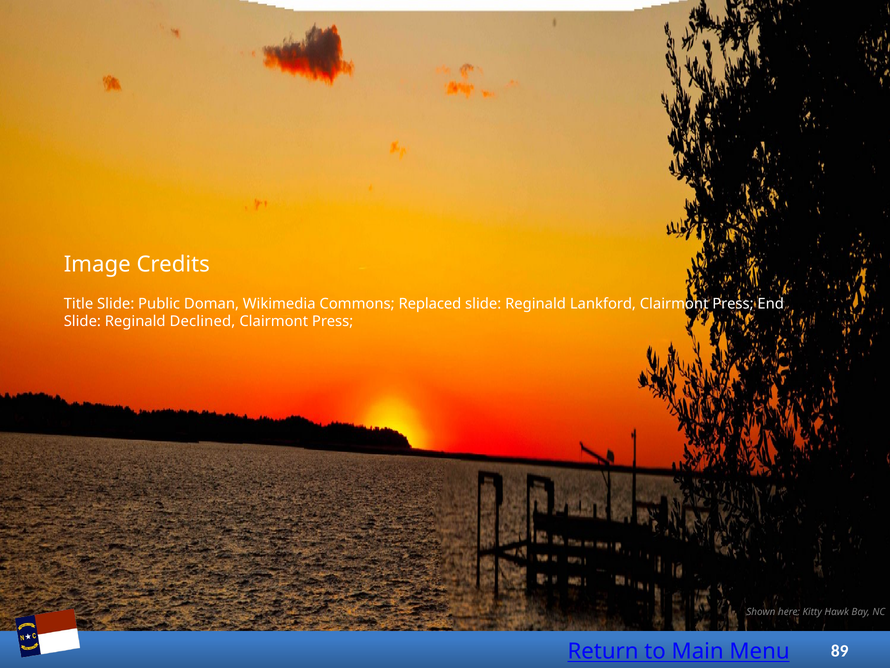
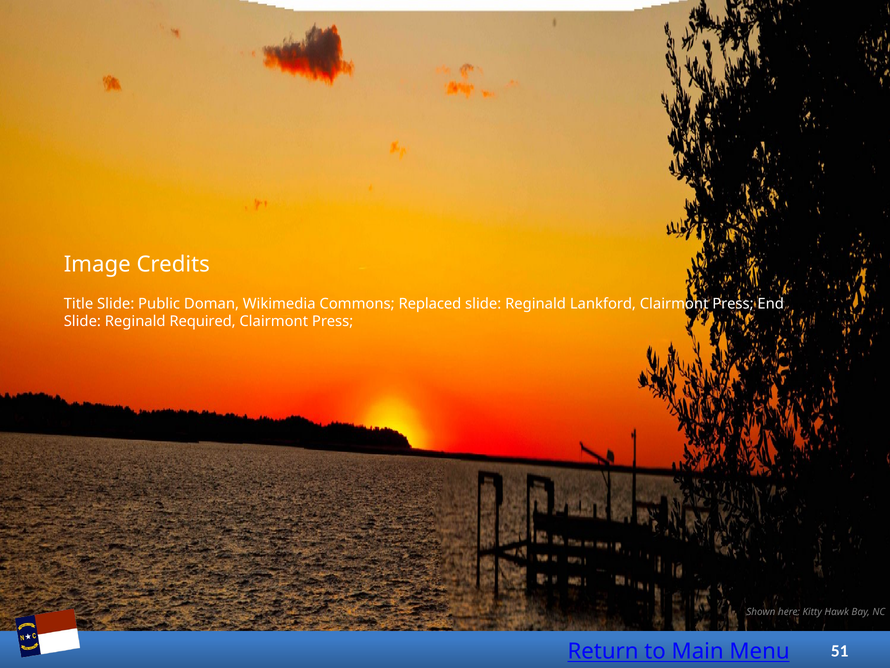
Declined: Declined -> Required
89: 89 -> 51
